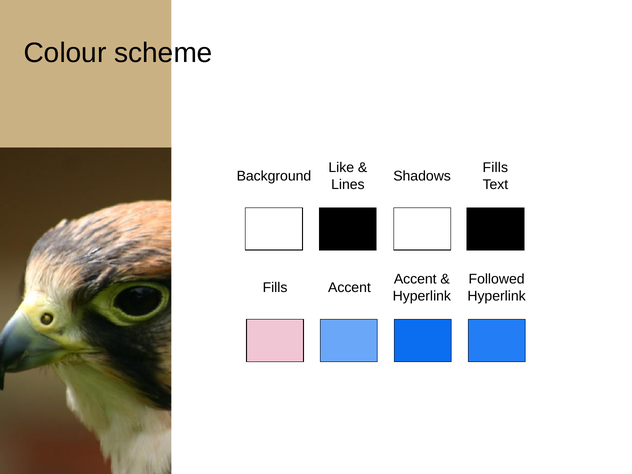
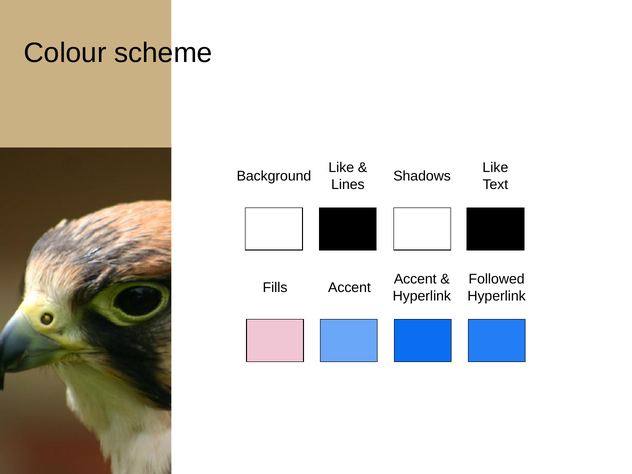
Fills at (495, 168): Fills -> Like
